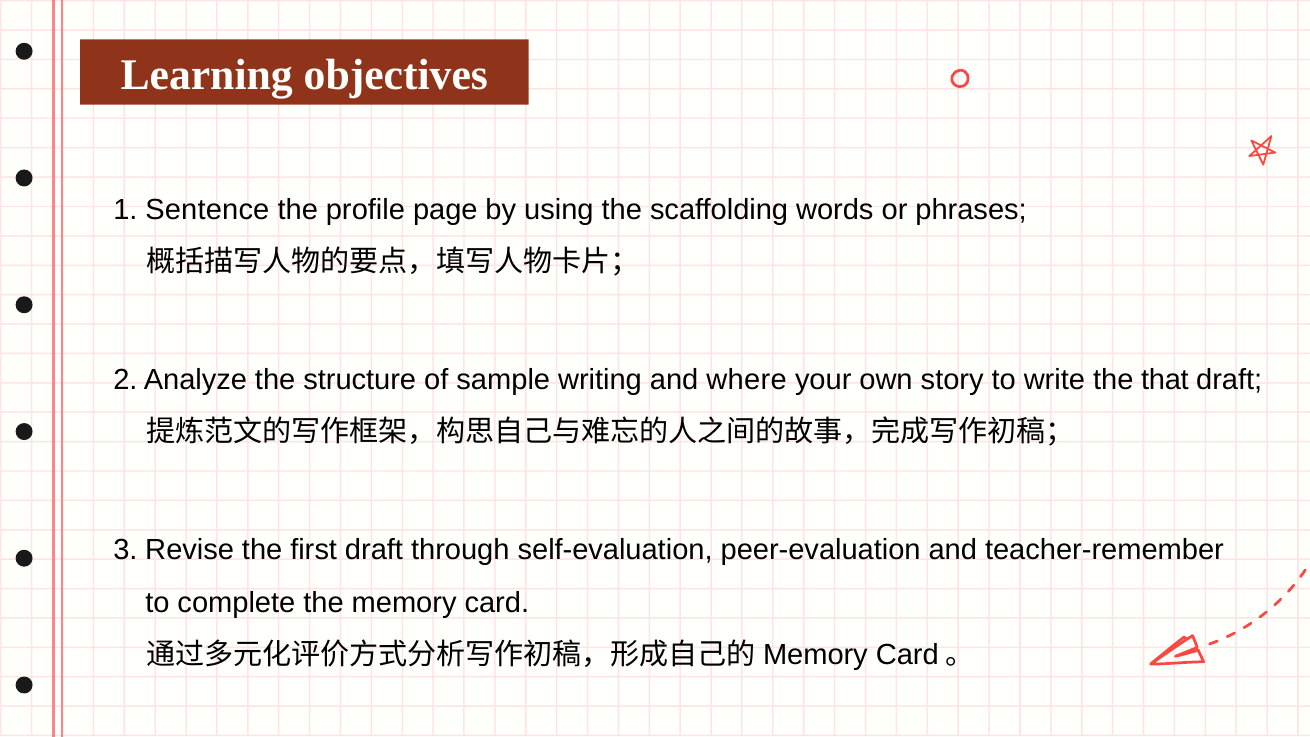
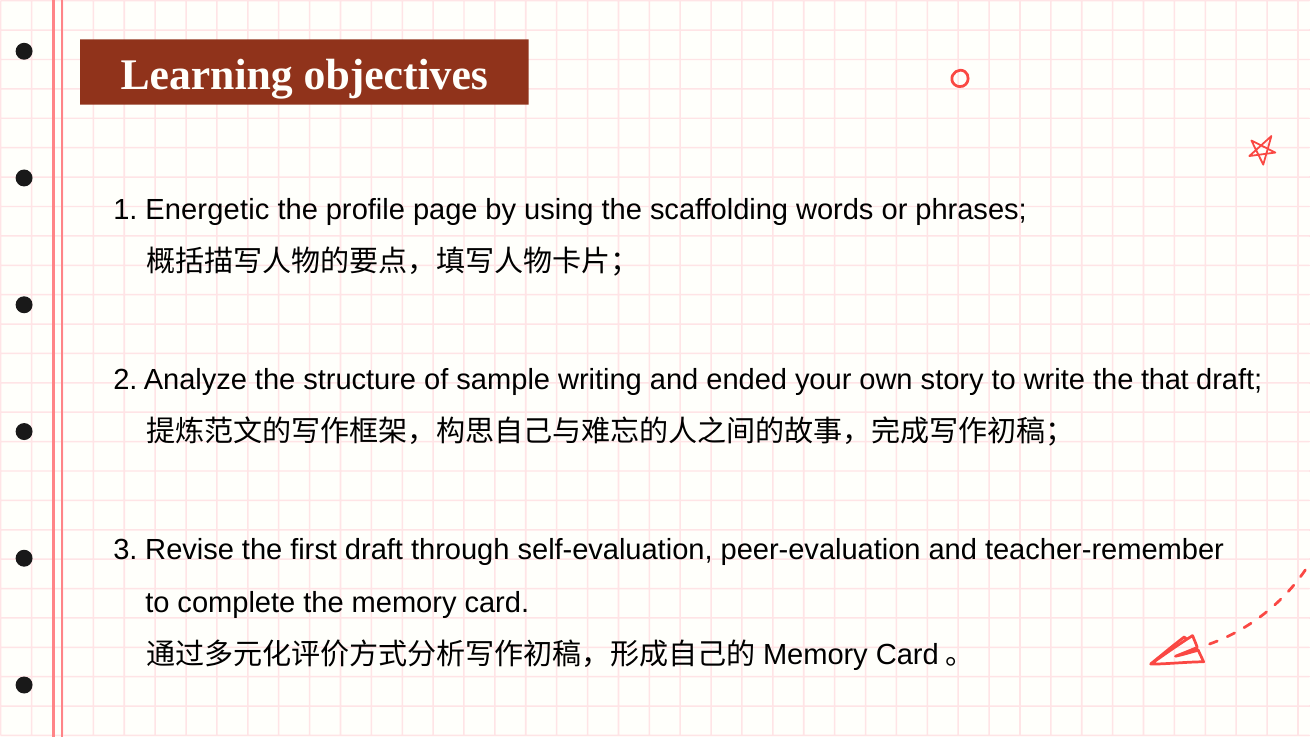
Sentence: Sentence -> Energetic
where: where -> ended
